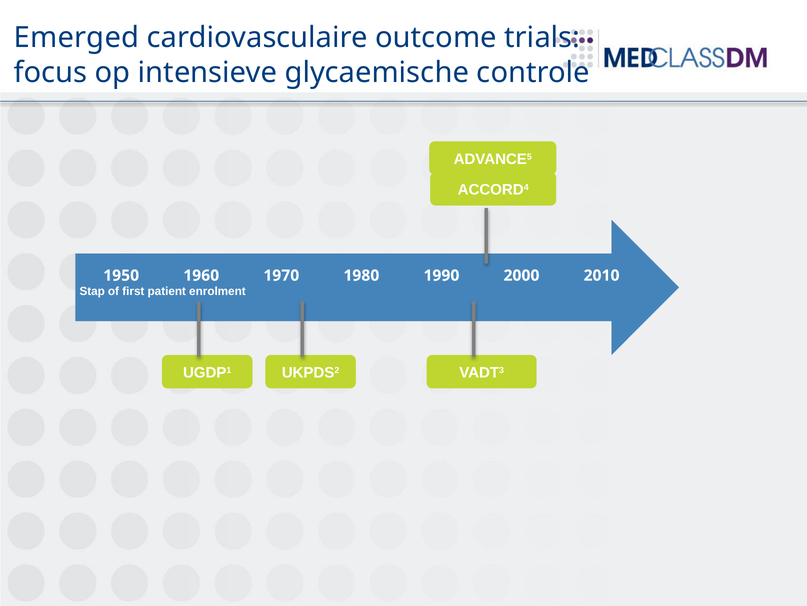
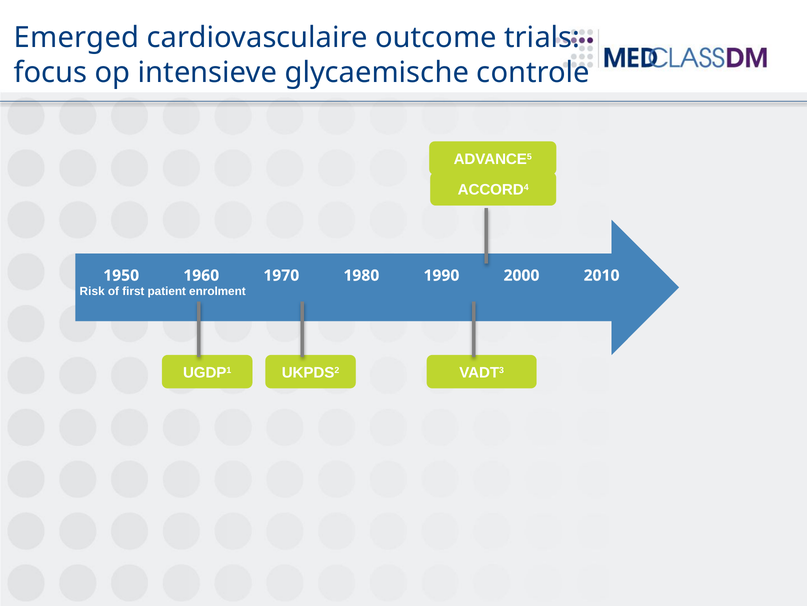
Stap: Stap -> Risk
